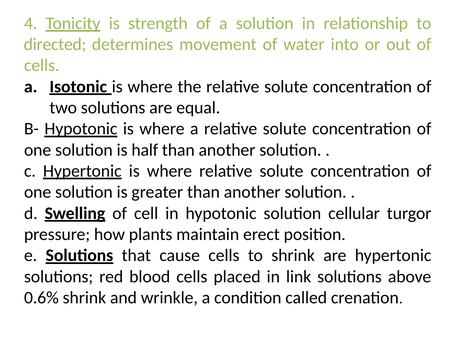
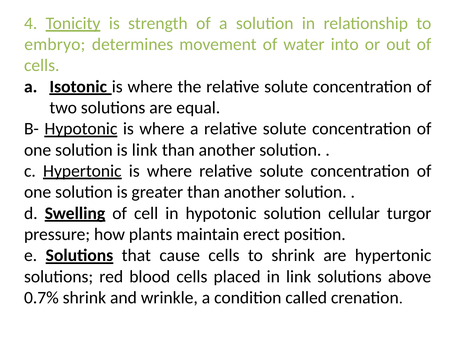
directed: directed -> embryo
is half: half -> link
0.6%: 0.6% -> 0.7%
